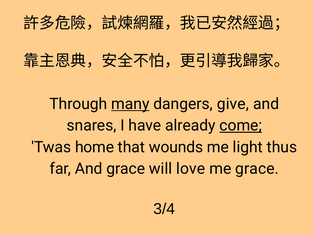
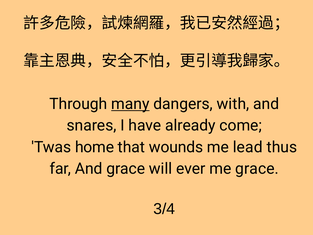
give: give -> with
come underline: present -> none
light: light -> lead
love: love -> ever
